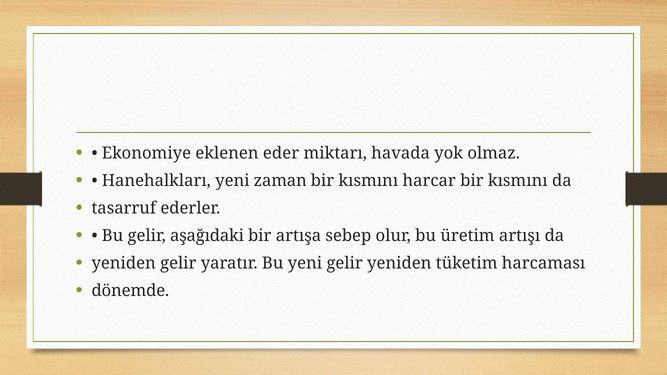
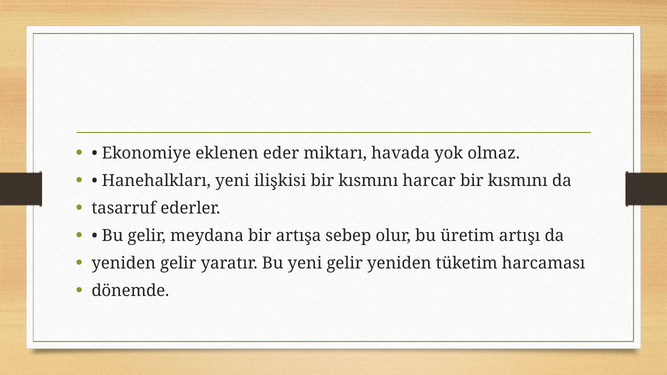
zaman: zaman -> ilişkisi
aşağıdaki: aşağıdaki -> meydana
